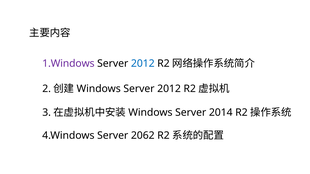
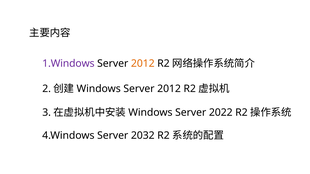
2012 at (143, 64) colour: blue -> orange
2014: 2014 -> 2022
2062: 2062 -> 2032
